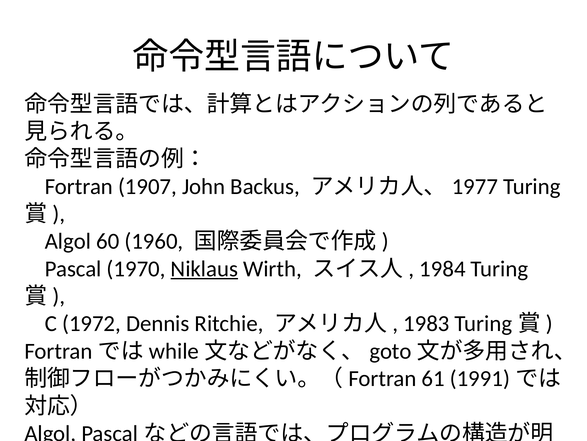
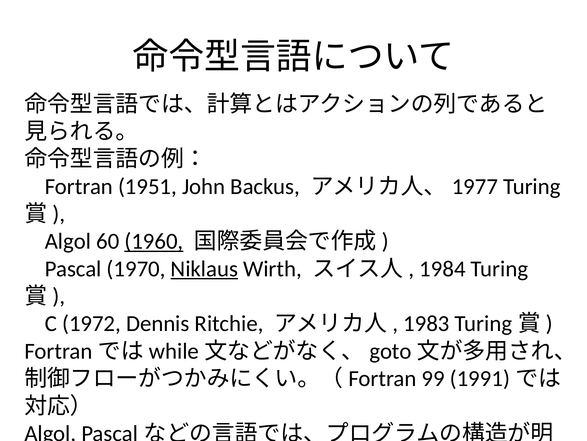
1907: 1907 -> 1951
1960 underline: none -> present
61: 61 -> 99
